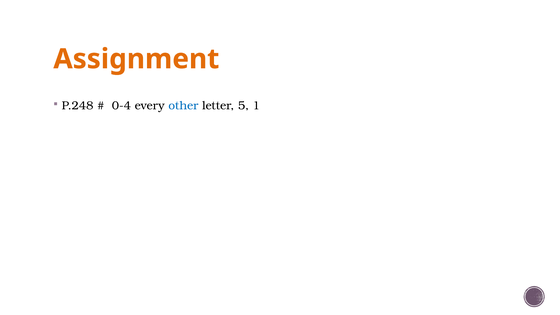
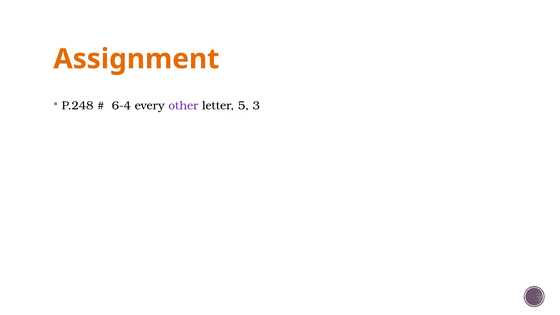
0-4: 0-4 -> 6-4
other colour: blue -> purple
1: 1 -> 3
